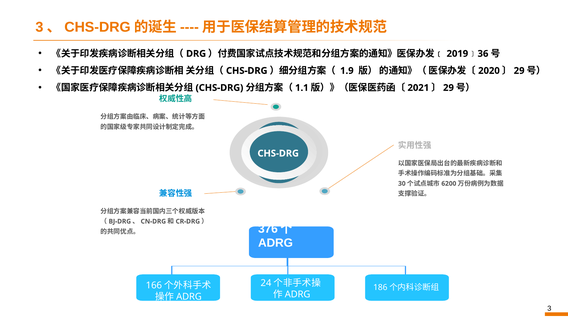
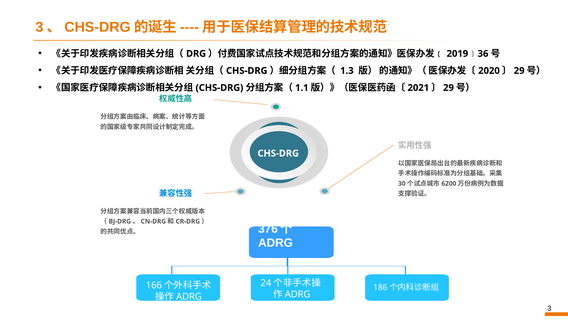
1.9: 1.9 -> 1.3
